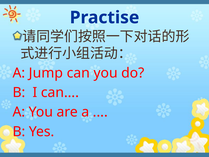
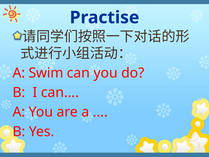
Jump: Jump -> Swim
